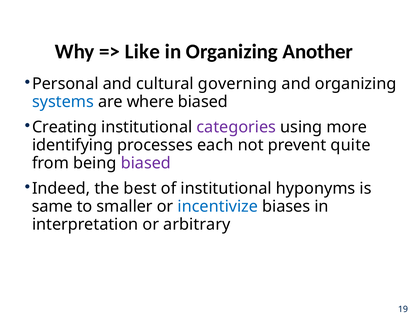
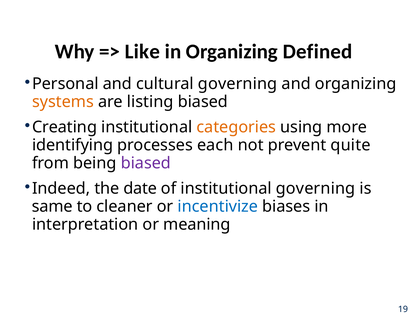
Another: Another -> Defined
systems colour: blue -> orange
where: where -> listing
categories colour: purple -> orange
best: best -> date
institutional hyponyms: hyponyms -> governing
smaller: smaller -> cleaner
arbitrary: arbitrary -> meaning
